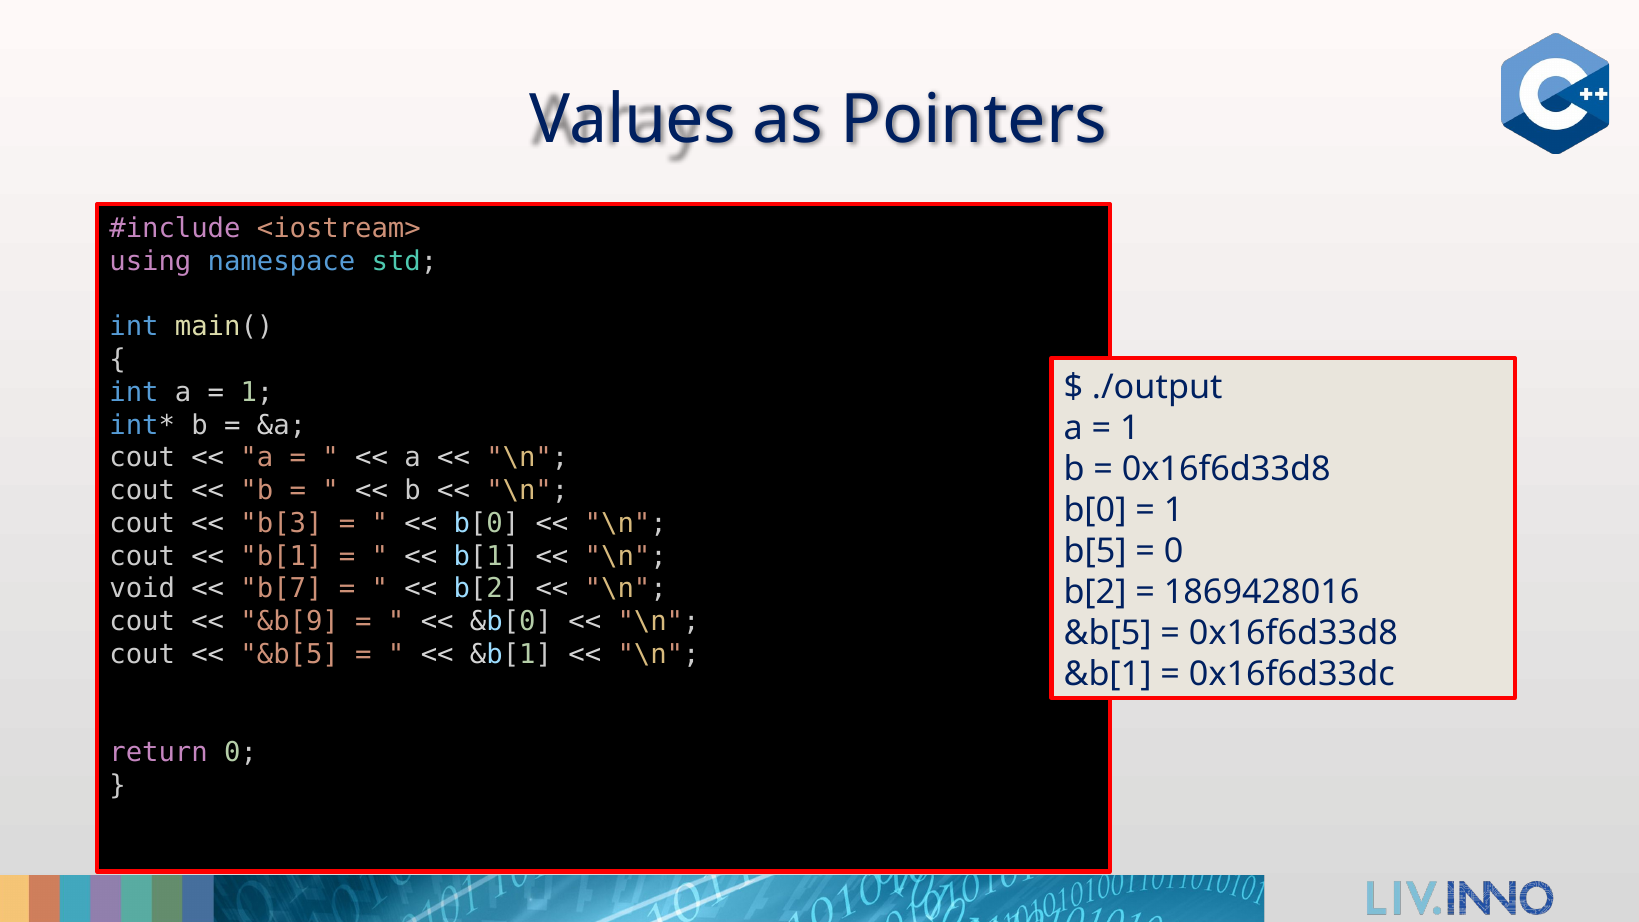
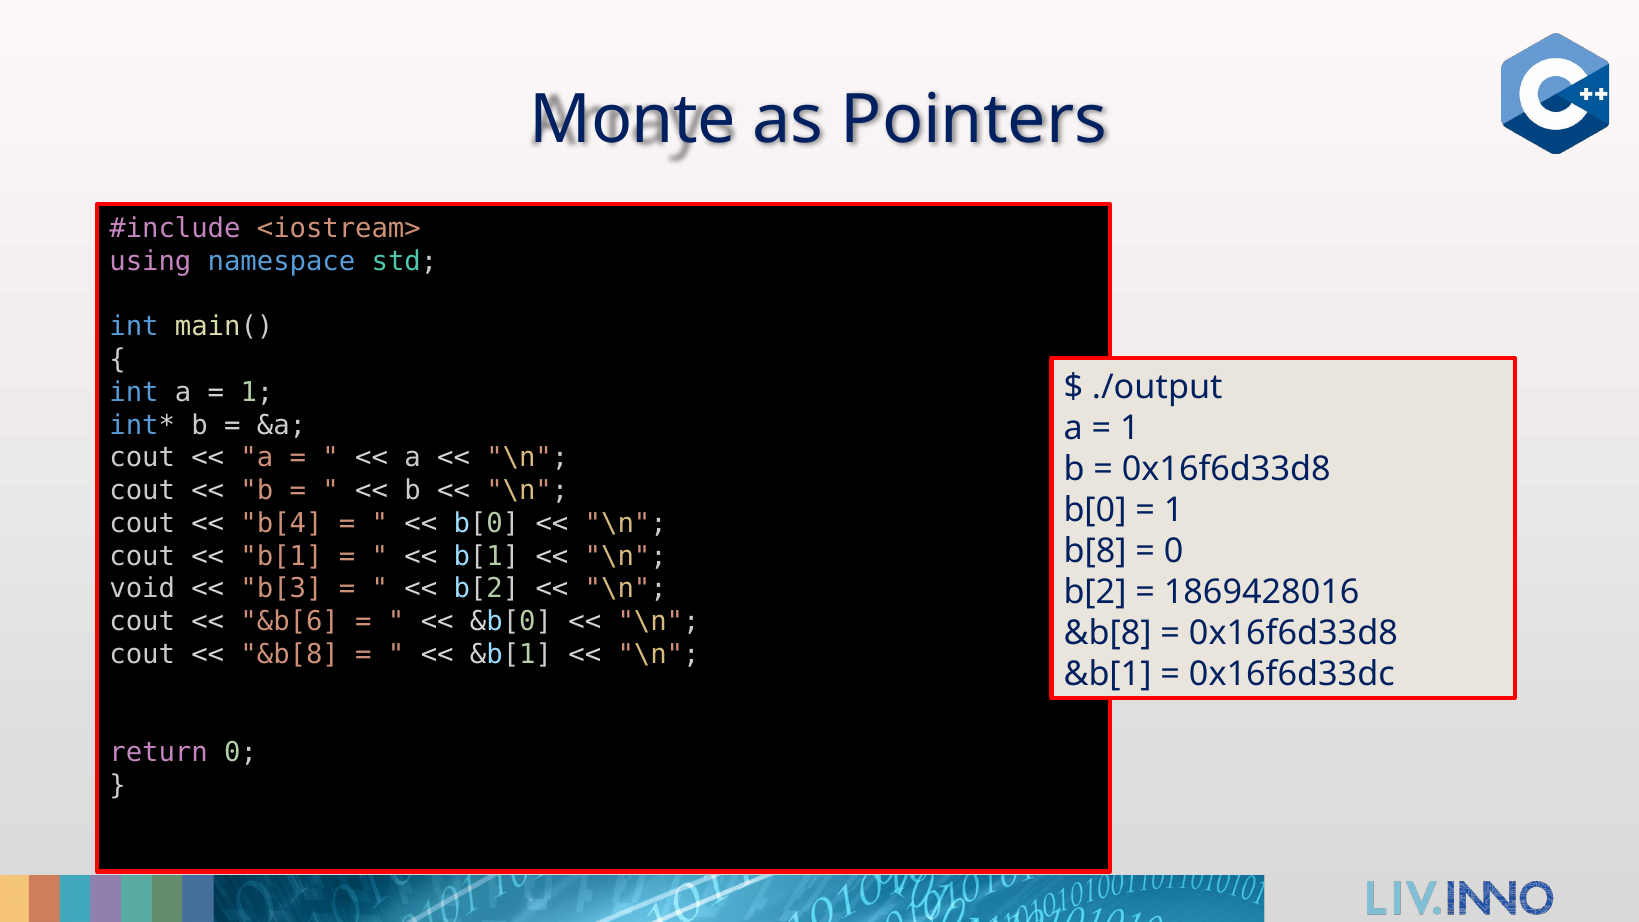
Values: Values -> Monte
b[3: b[3 -> b[4
b[5: b[5 -> b[8
b[7: b[7 -> b[3
&b[9: &b[9 -> &b[6
&b[5 at (1108, 633): &b[5 -> &b[8
&b[5 at (290, 654): &b[5 -> &b[8
